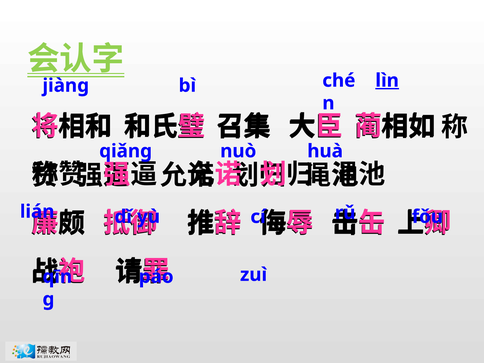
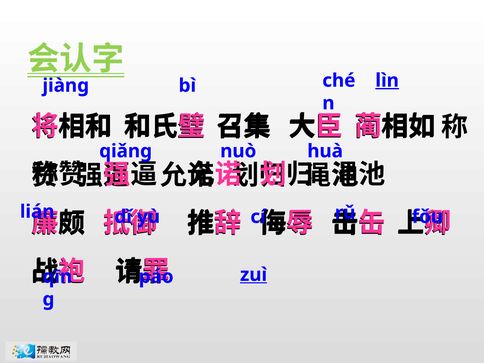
zuì underline: none -> present
